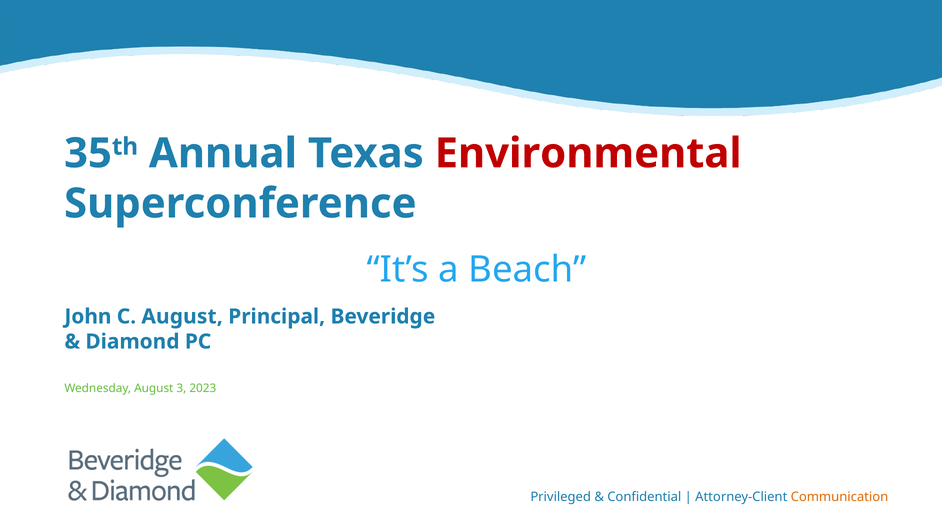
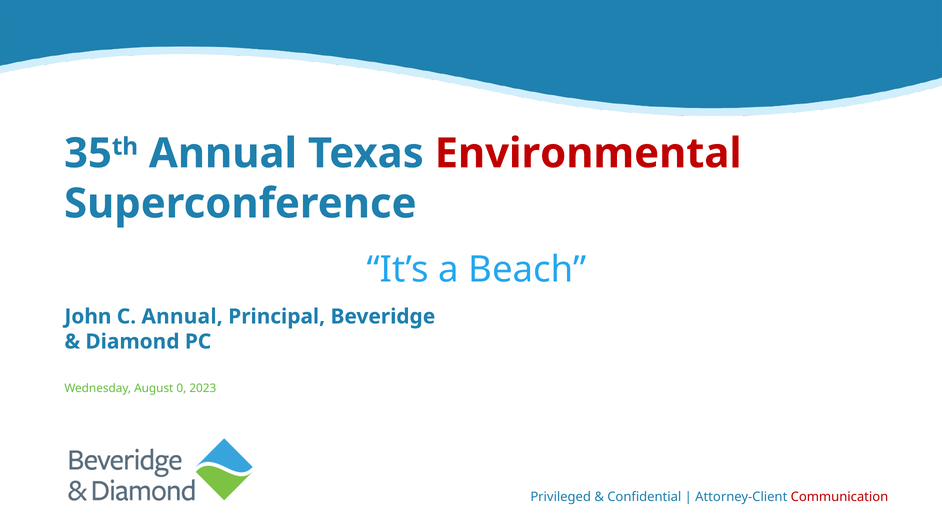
C August: August -> Annual
3: 3 -> 0
Communication colour: orange -> red
